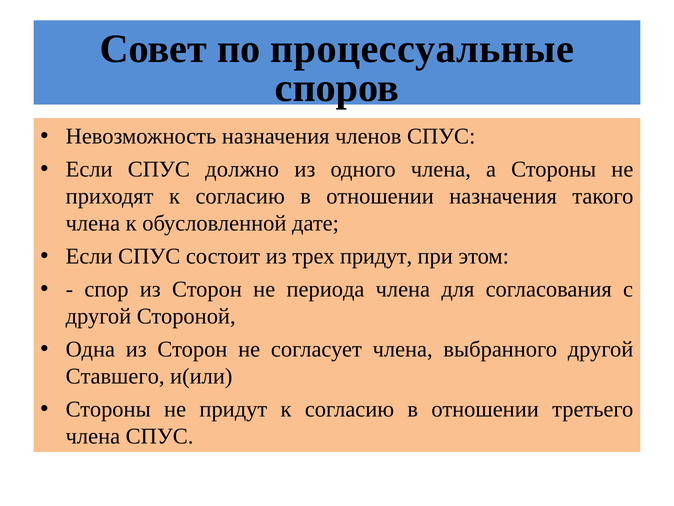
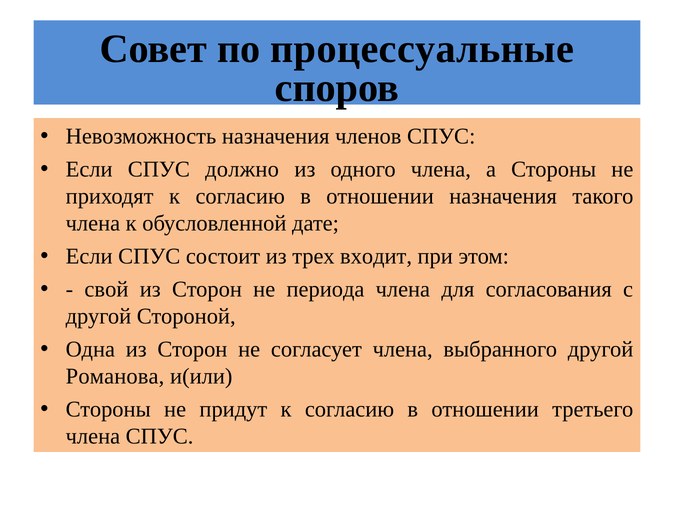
трех придут: придут -> входит
спор: спор -> свой
Ставшего: Ставшего -> Романова
